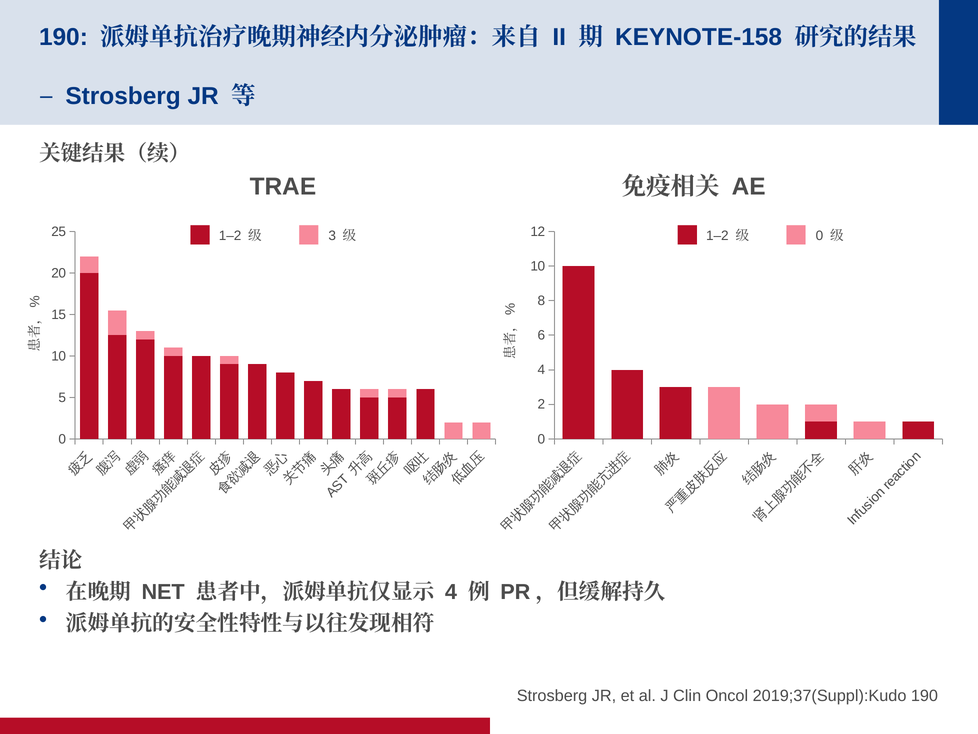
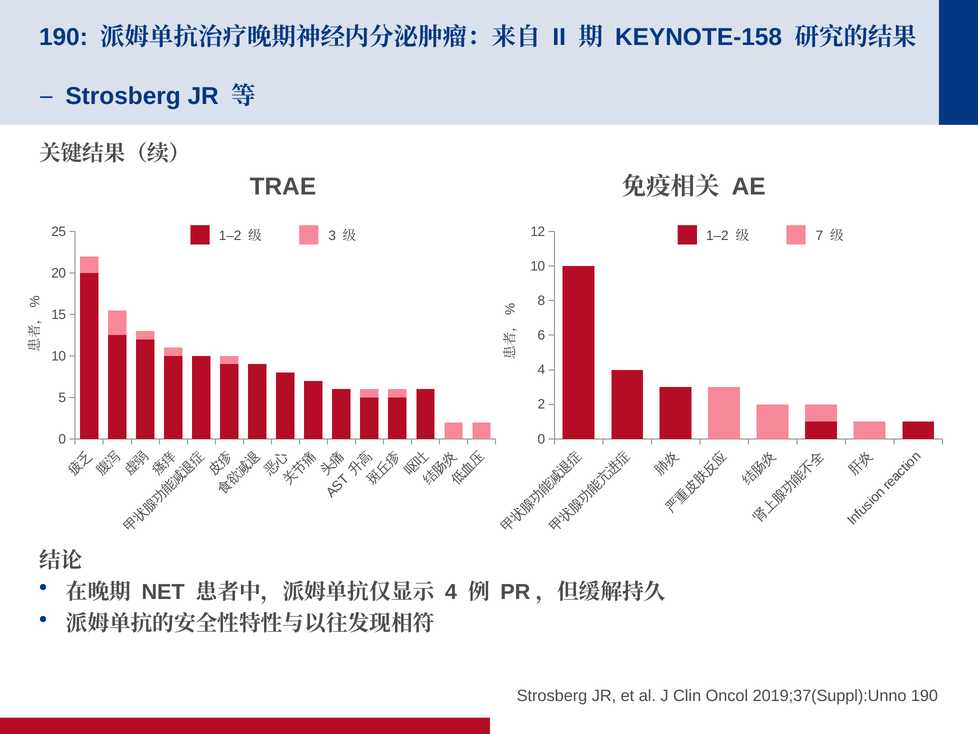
0 at (819, 235): 0 -> 7
2019;37(Suppl):Kudo: 2019;37(Suppl):Kudo -> 2019;37(Suppl):Unno
